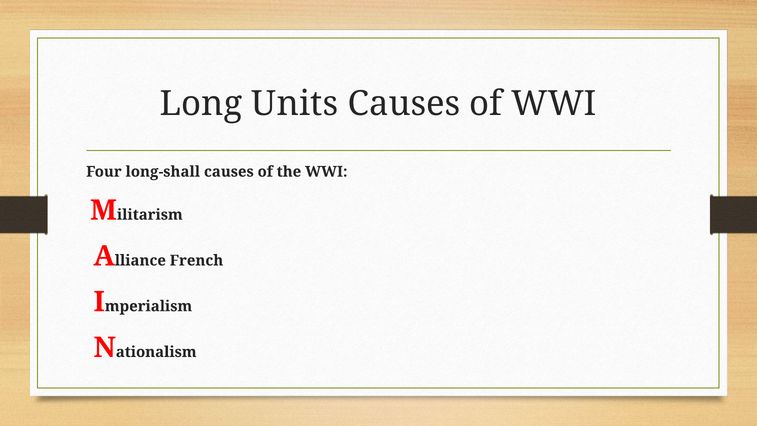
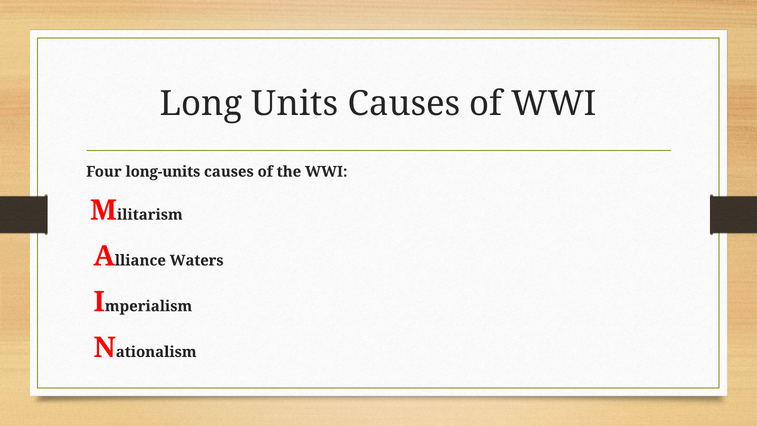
long-shall: long-shall -> long-units
French: French -> Waters
